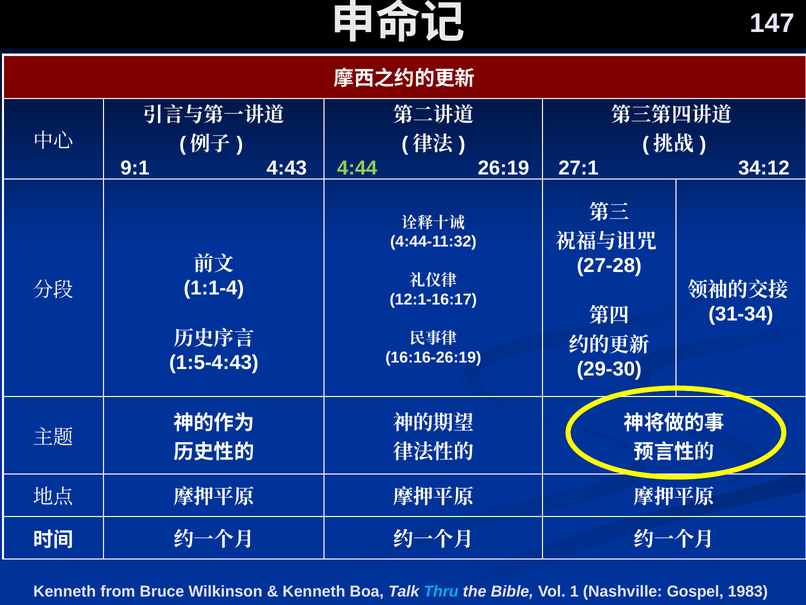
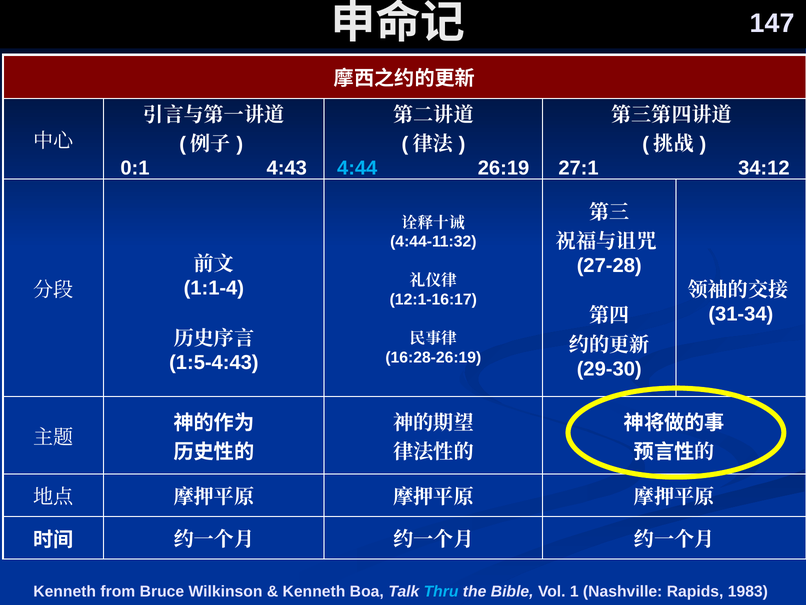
9:1: 9:1 -> 0:1
4:44 colour: light green -> light blue
16:16-26:19: 16:16-26:19 -> 16:28-26:19
Gospel: Gospel -> Rapids
